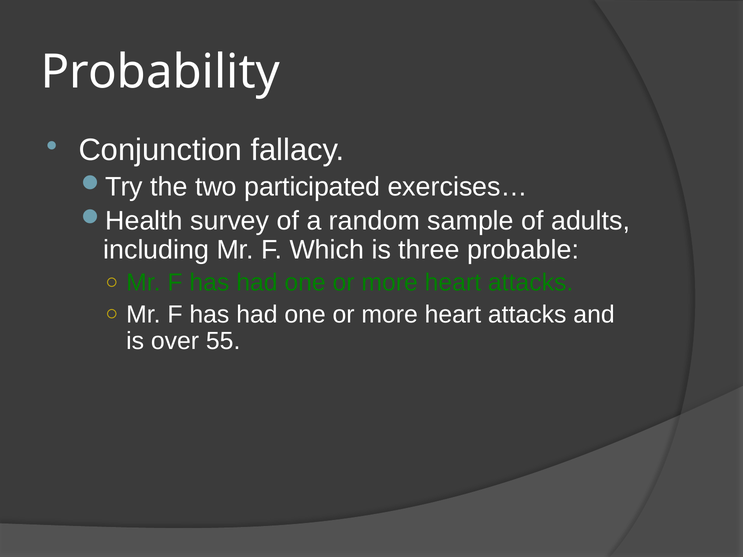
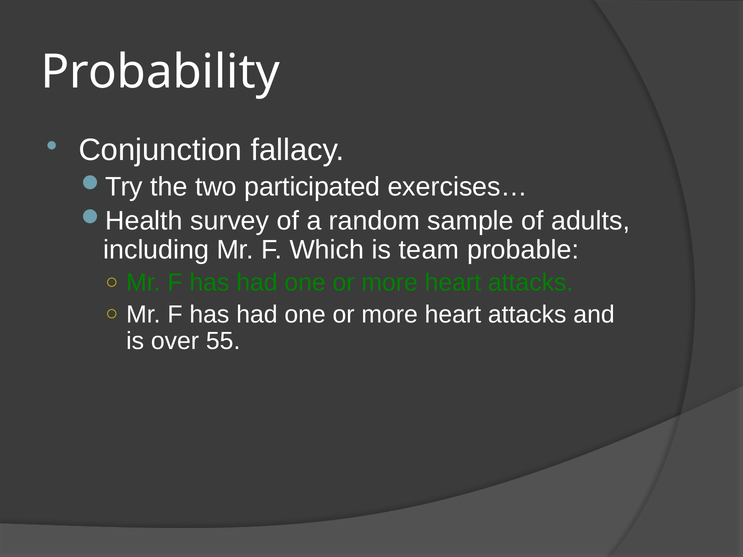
three: three -> team
